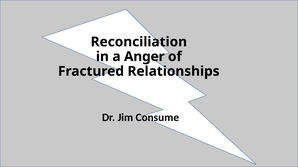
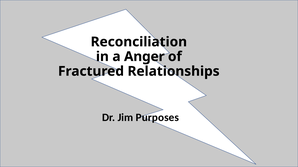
Consume: Consume -> Purposes
